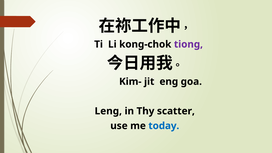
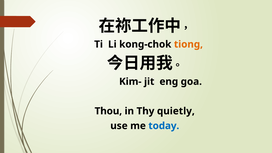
tiong colour: purple -> orange
Leng: Leng -> Thou
scatter: scatter -> quietly
